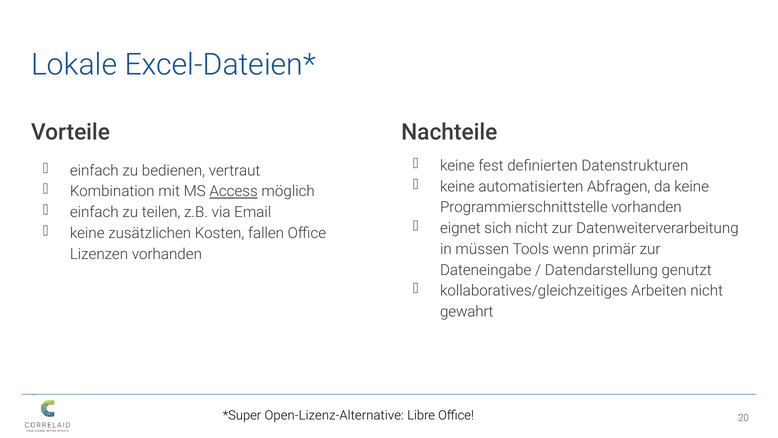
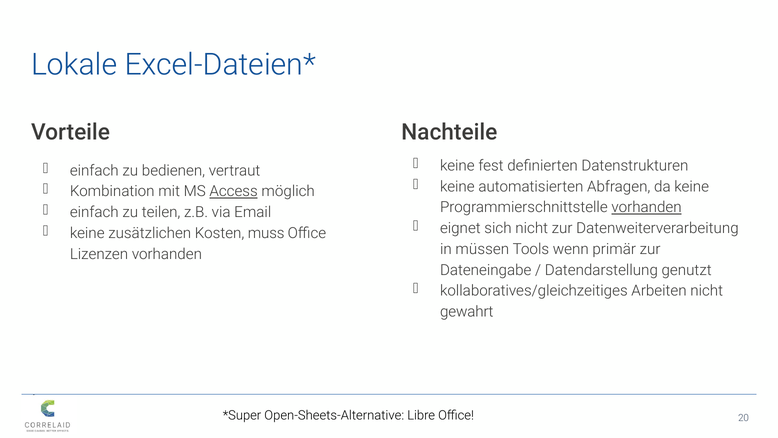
vorhanden at (647, 207) underline: none -> present
fallen: fallen -> muss
Open-Lizenz-Alternative: Open-Lizenz-Alternative -> Open-Sheets-Alternative
